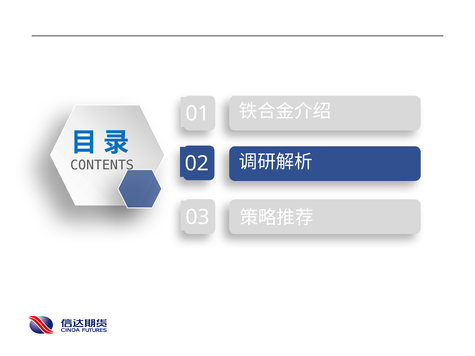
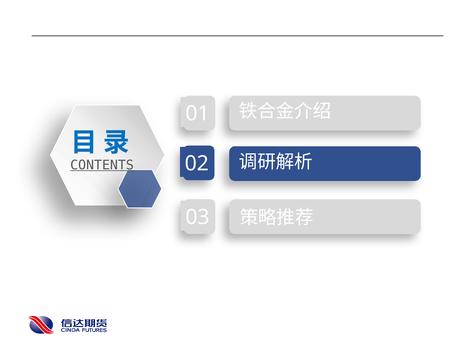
CONTENTS underline: none -> present
